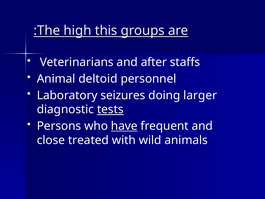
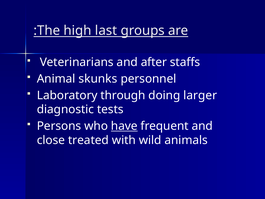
this: this -> last
deltoid: deltoid -> skunks
seizures: seizures -> through
tests underline: present -> none
